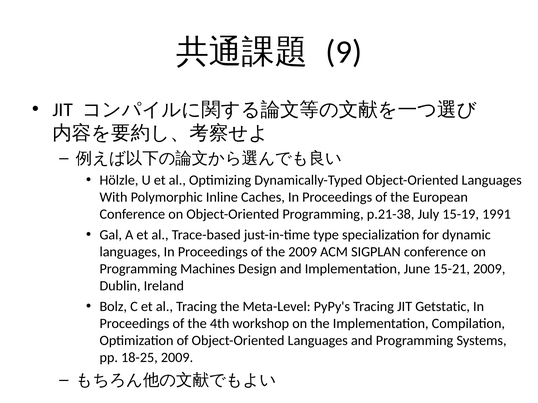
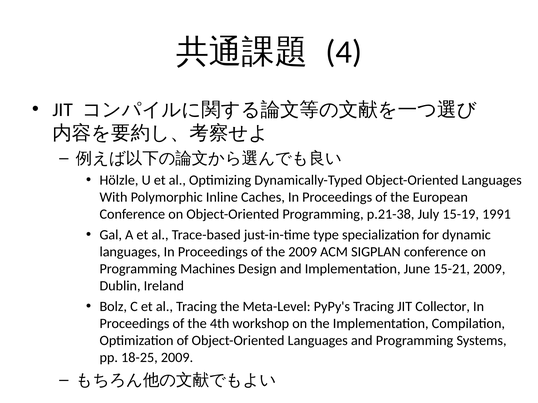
9: 9 -> 4
Getstatic: Getstatic -> Collector
